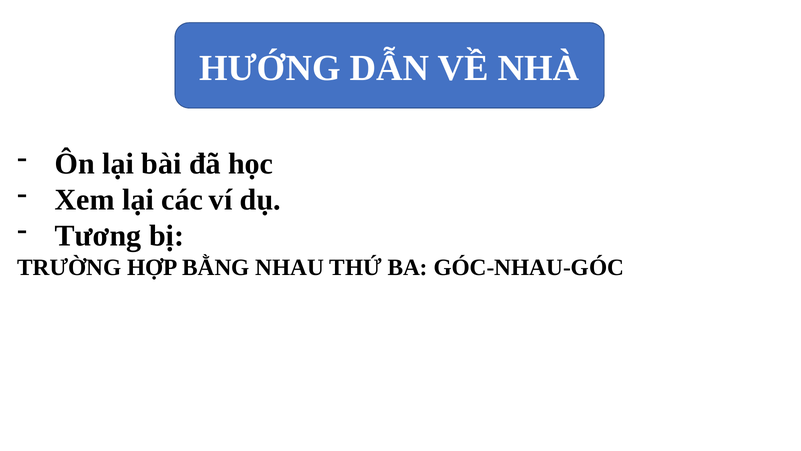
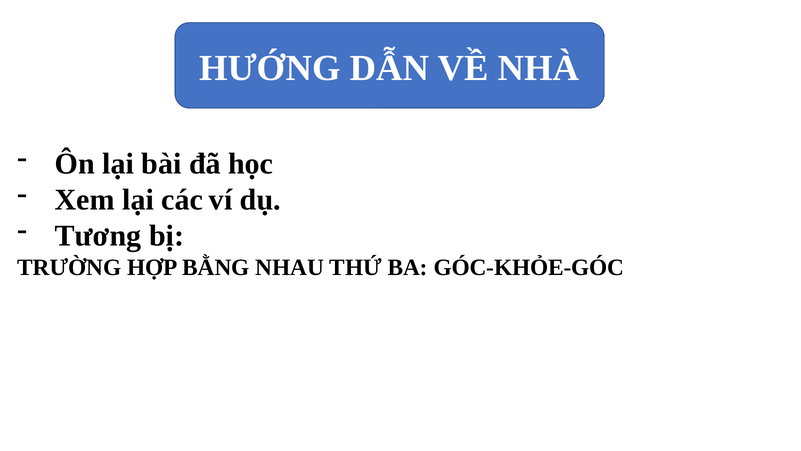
GÓC-NHAU-GÓC: GÓC-NHAU-GÓC -> GÓC-KHỎE-GÓC
